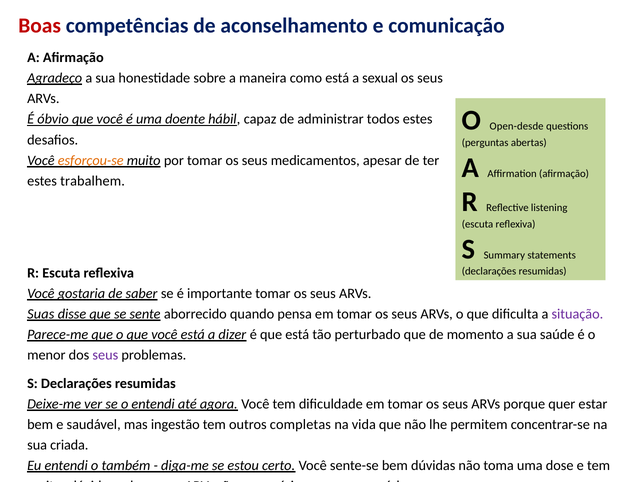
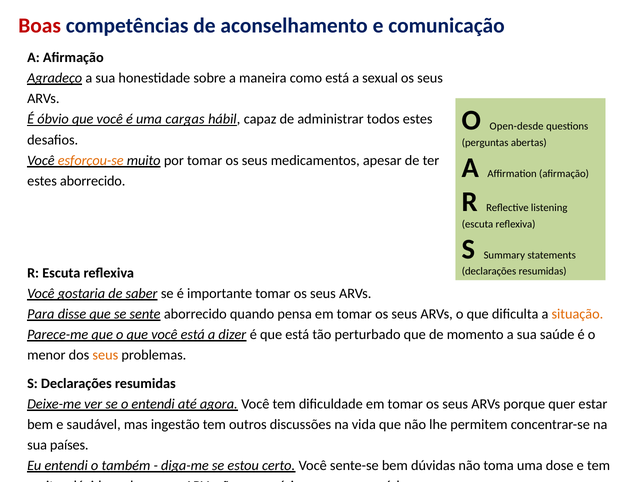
doente: doente -> cargas
estes trabalhem: trabalhem -> aborrecido
Suas at (41, 314): Suas -> Para
situação colour: purple -> orange
seus at (105, 355) colour: purple -> orange
completas: completas -> discussões
criada: criada -> países
